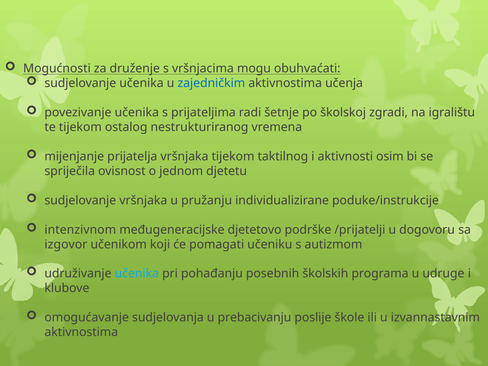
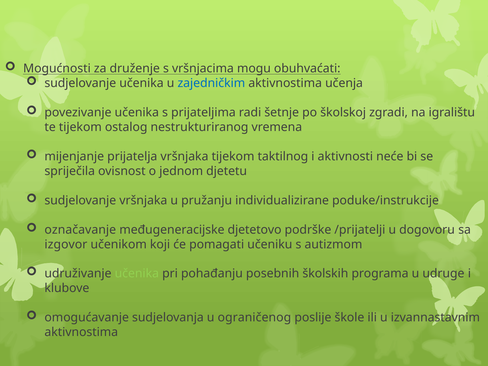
osim: osim -> neće
intenzivnom: intenzivnom -> označavanje
učenika at (137, 274) colour: light blue -> light green
prebacivanju: prebacivanju -> ograničenog
